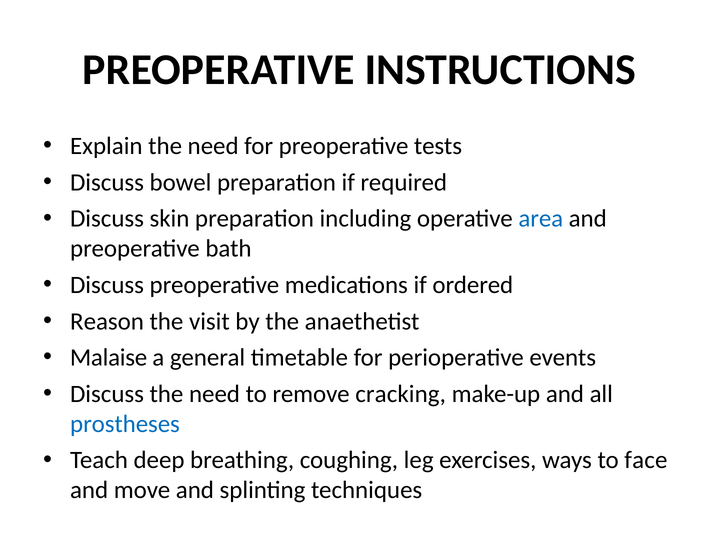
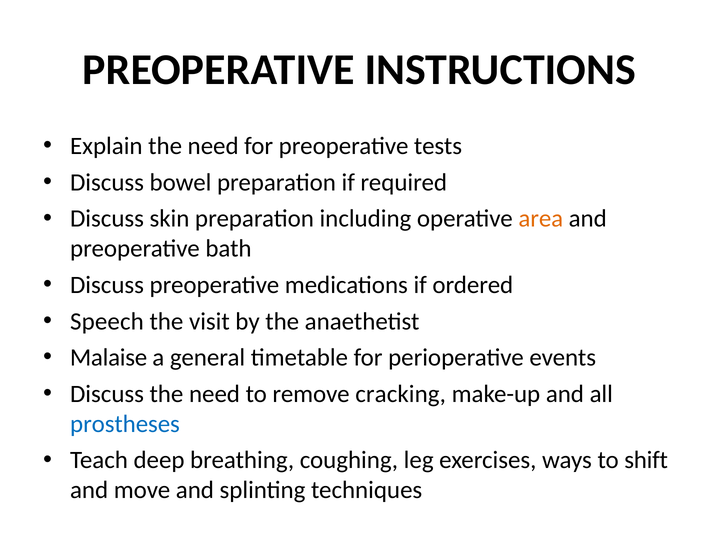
area colour: blue -> orange
Reason: Reason -> Speech
face: face -> shift
